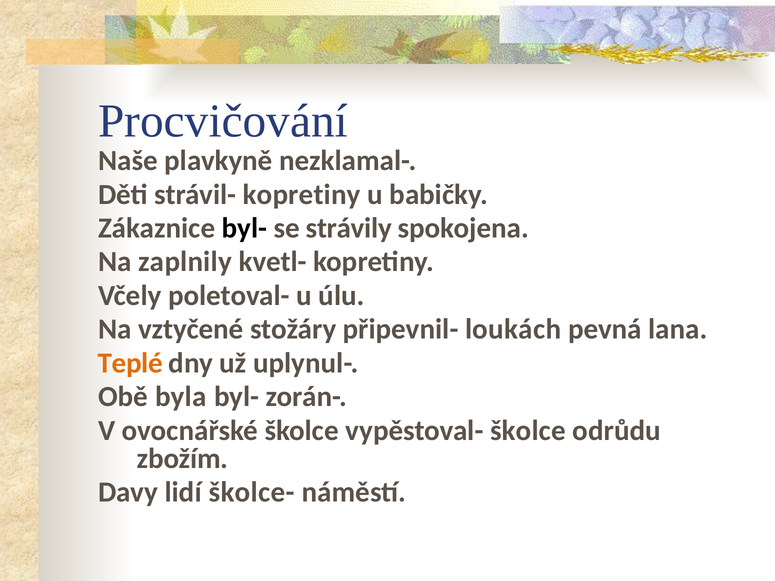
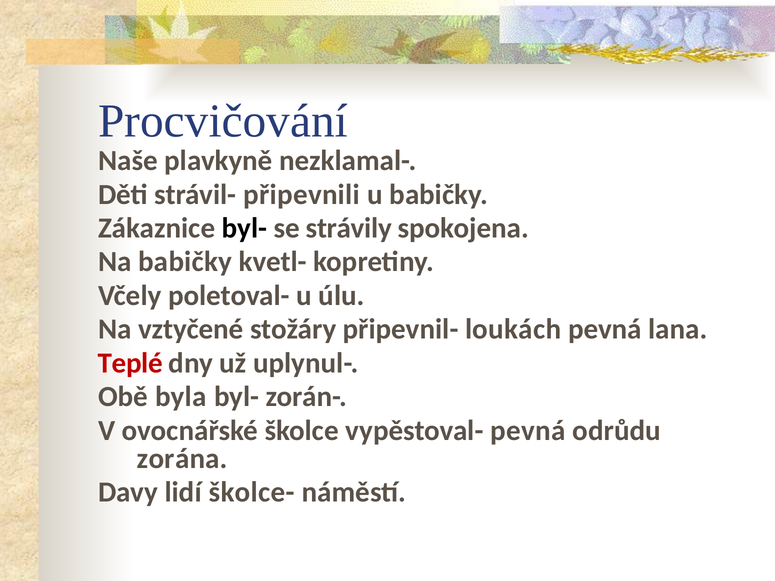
strávil- kopretiny: kopretiny -> připevnili
Na zaplnily: zaplnily -> babičky
Teplé colour: orange -> red
vypěstoval- školce: školce -> pevná
zbožím: zbožím -> zorána
